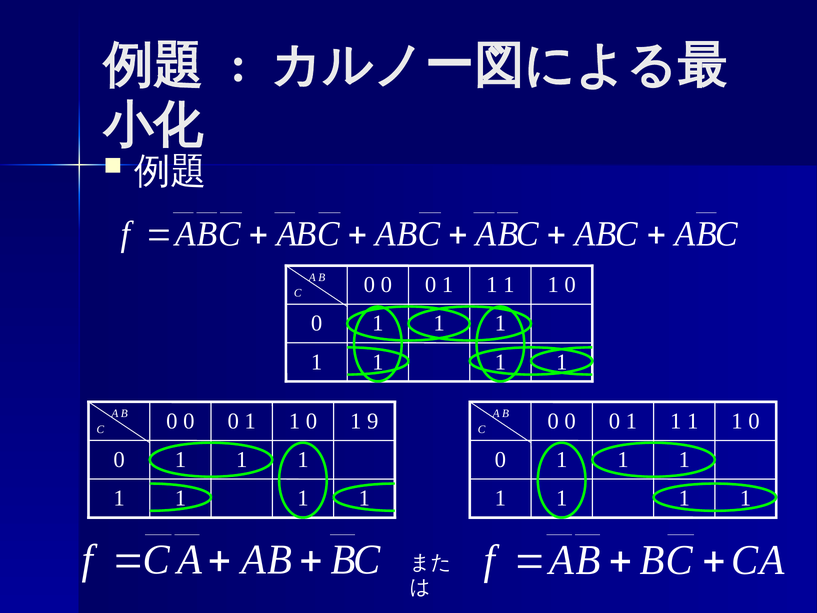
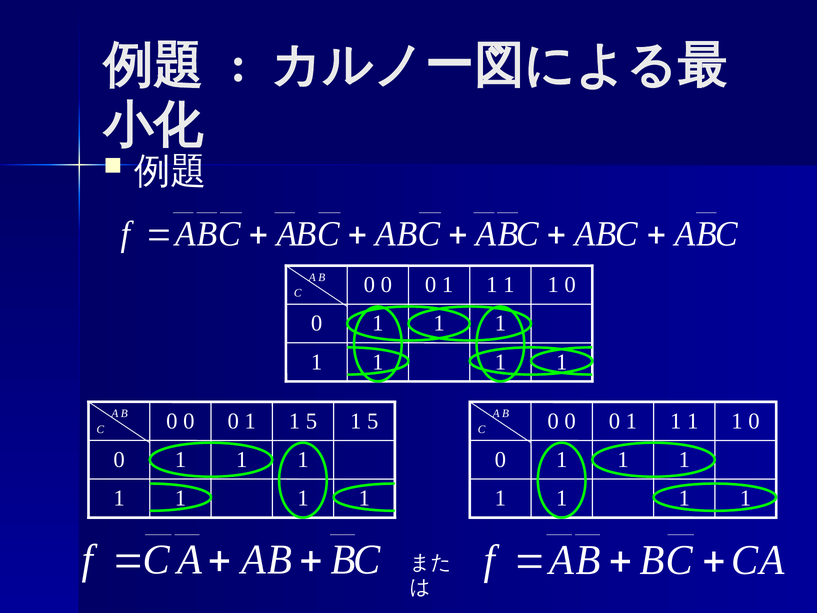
0 at (311, 421): 0 -> 5
9 at (373, 421): 9 -> 5
